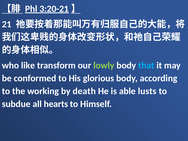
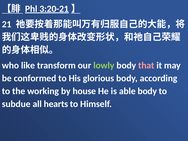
that colour: light blue -> pink
death: death -> house
able lusts: lusts -> body
